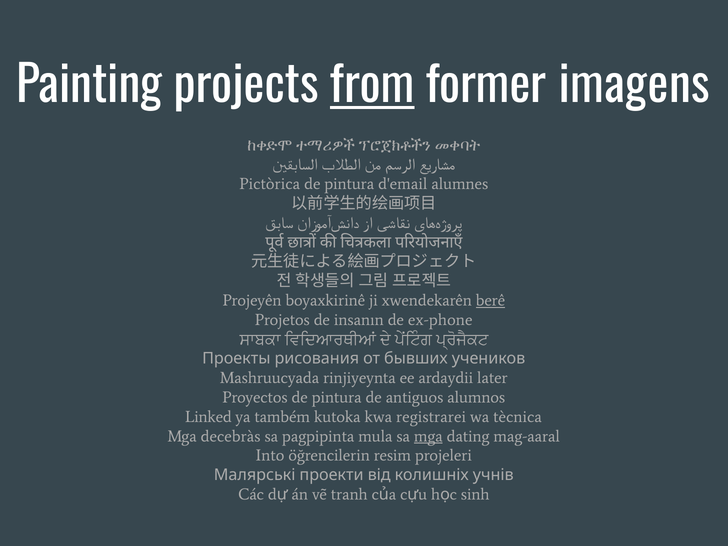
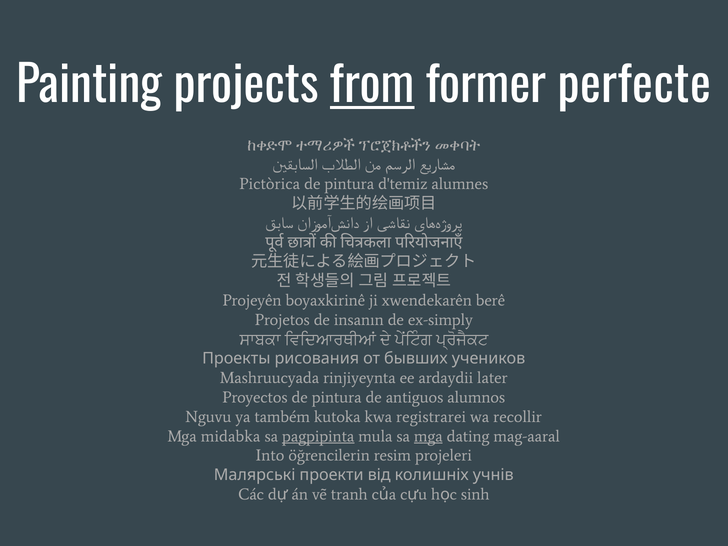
imagens: imagens -> perfecte
d'email: d'email -> d'temiz
berê underline: present -> none
ex-phone: ex-phone -> ex-simply
Linked: Linked -> Nguvu
tècnica: tècnica -> recollir
decebràs: decebràs -> midabka
pagpipinta underline: none -> present
